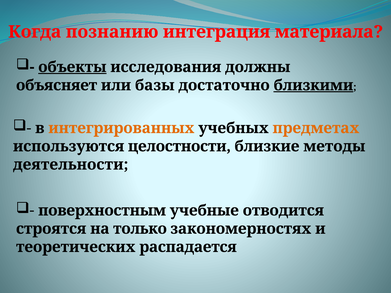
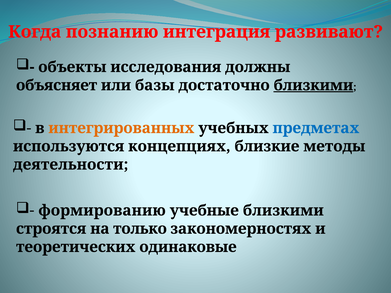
материала: материала -> развивают
объекты underline: present -> none
предметах colour: orange -> blue
целостности: целостности -> концепциях
поверхностным: поверхностным -> формированию
учебные отводится: отводится -> близкими
распадается: распадается -> одинаковые
